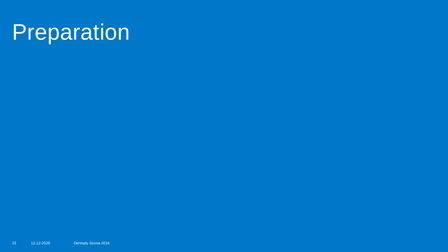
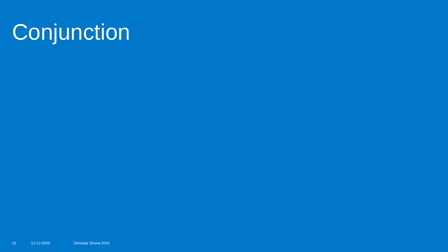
Preparation: Preparation -> Conjunction
